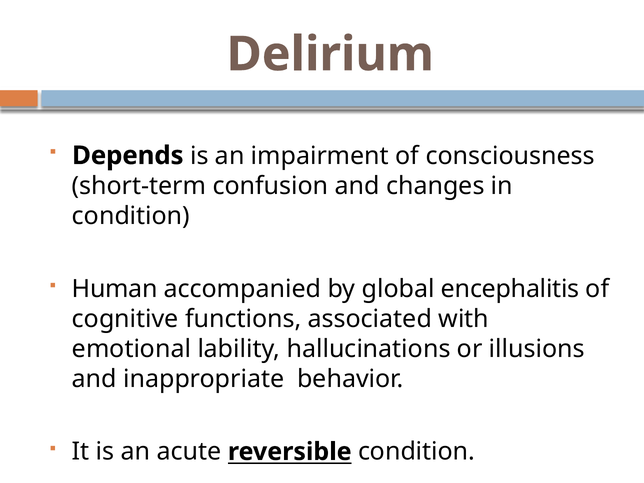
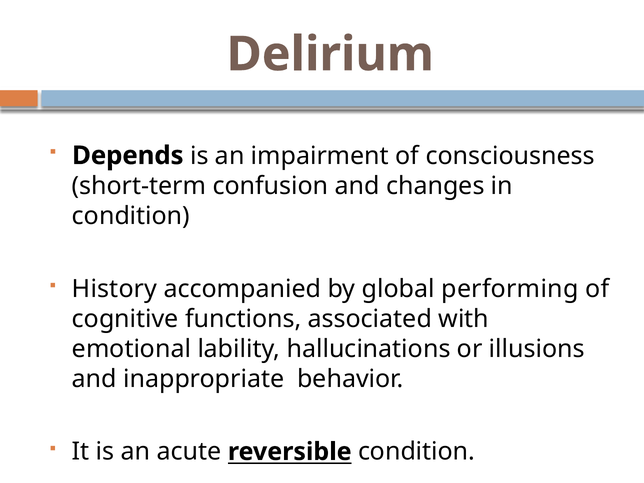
Human: Human -> History
encephalitis: encephalitis -> performing
